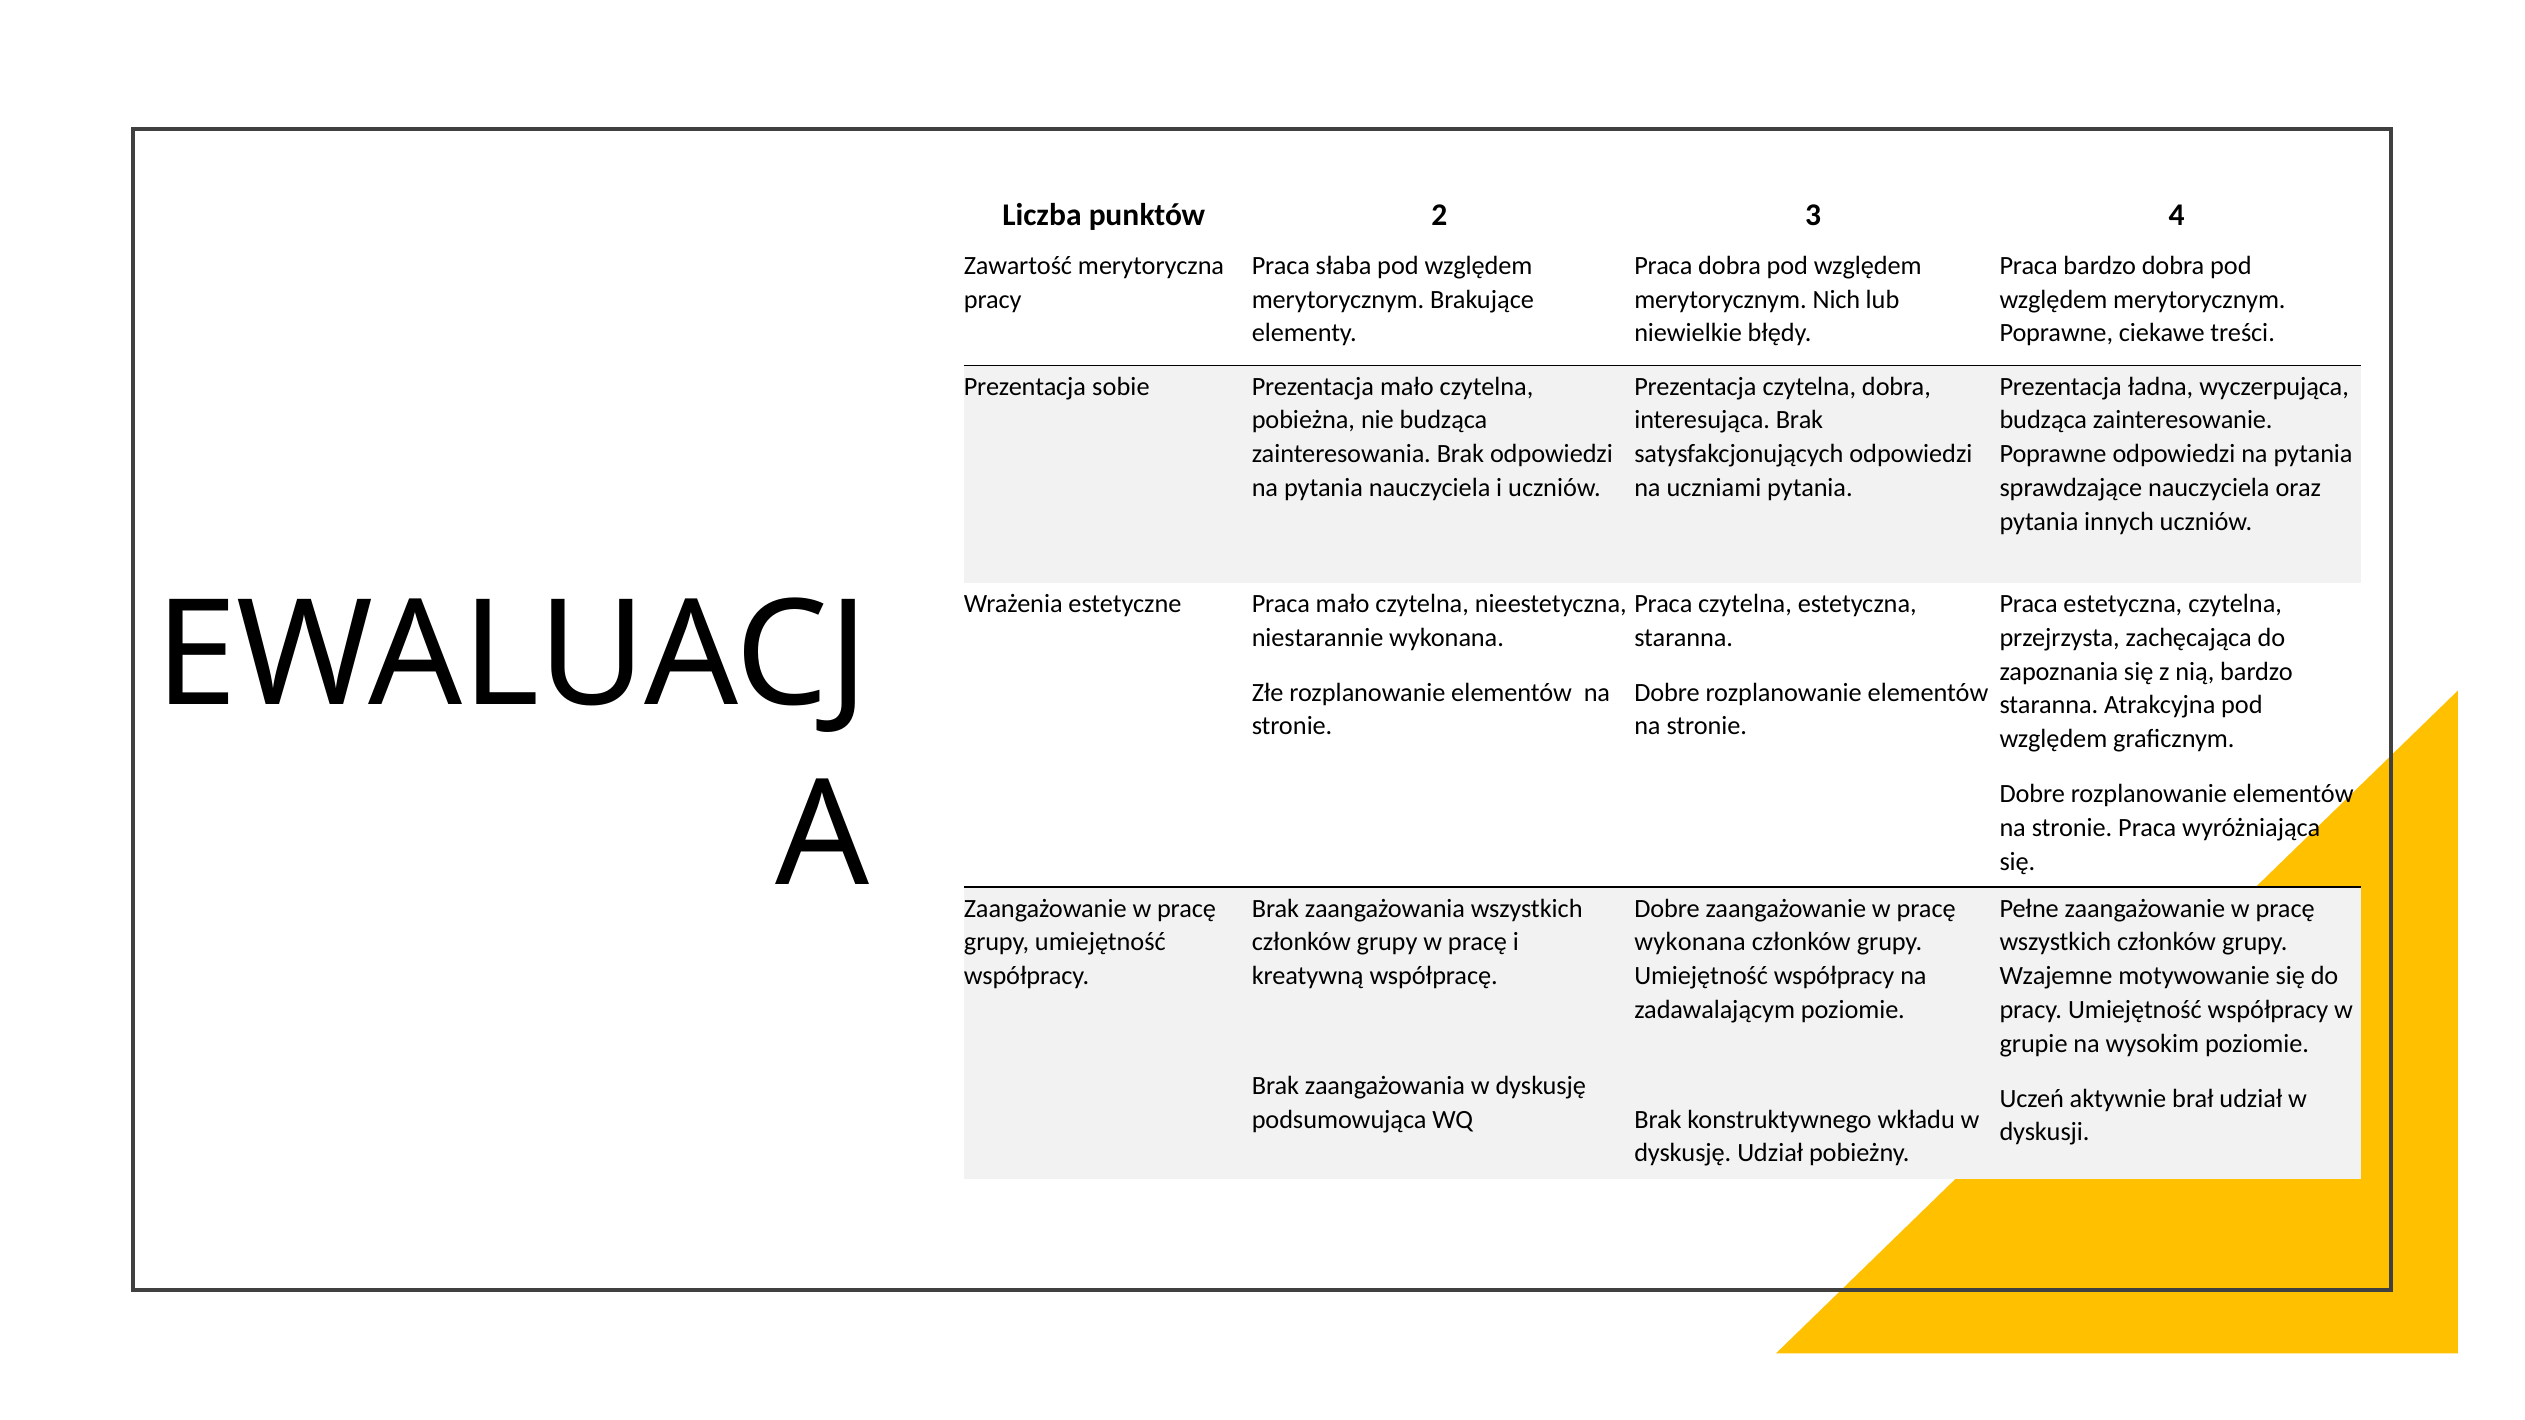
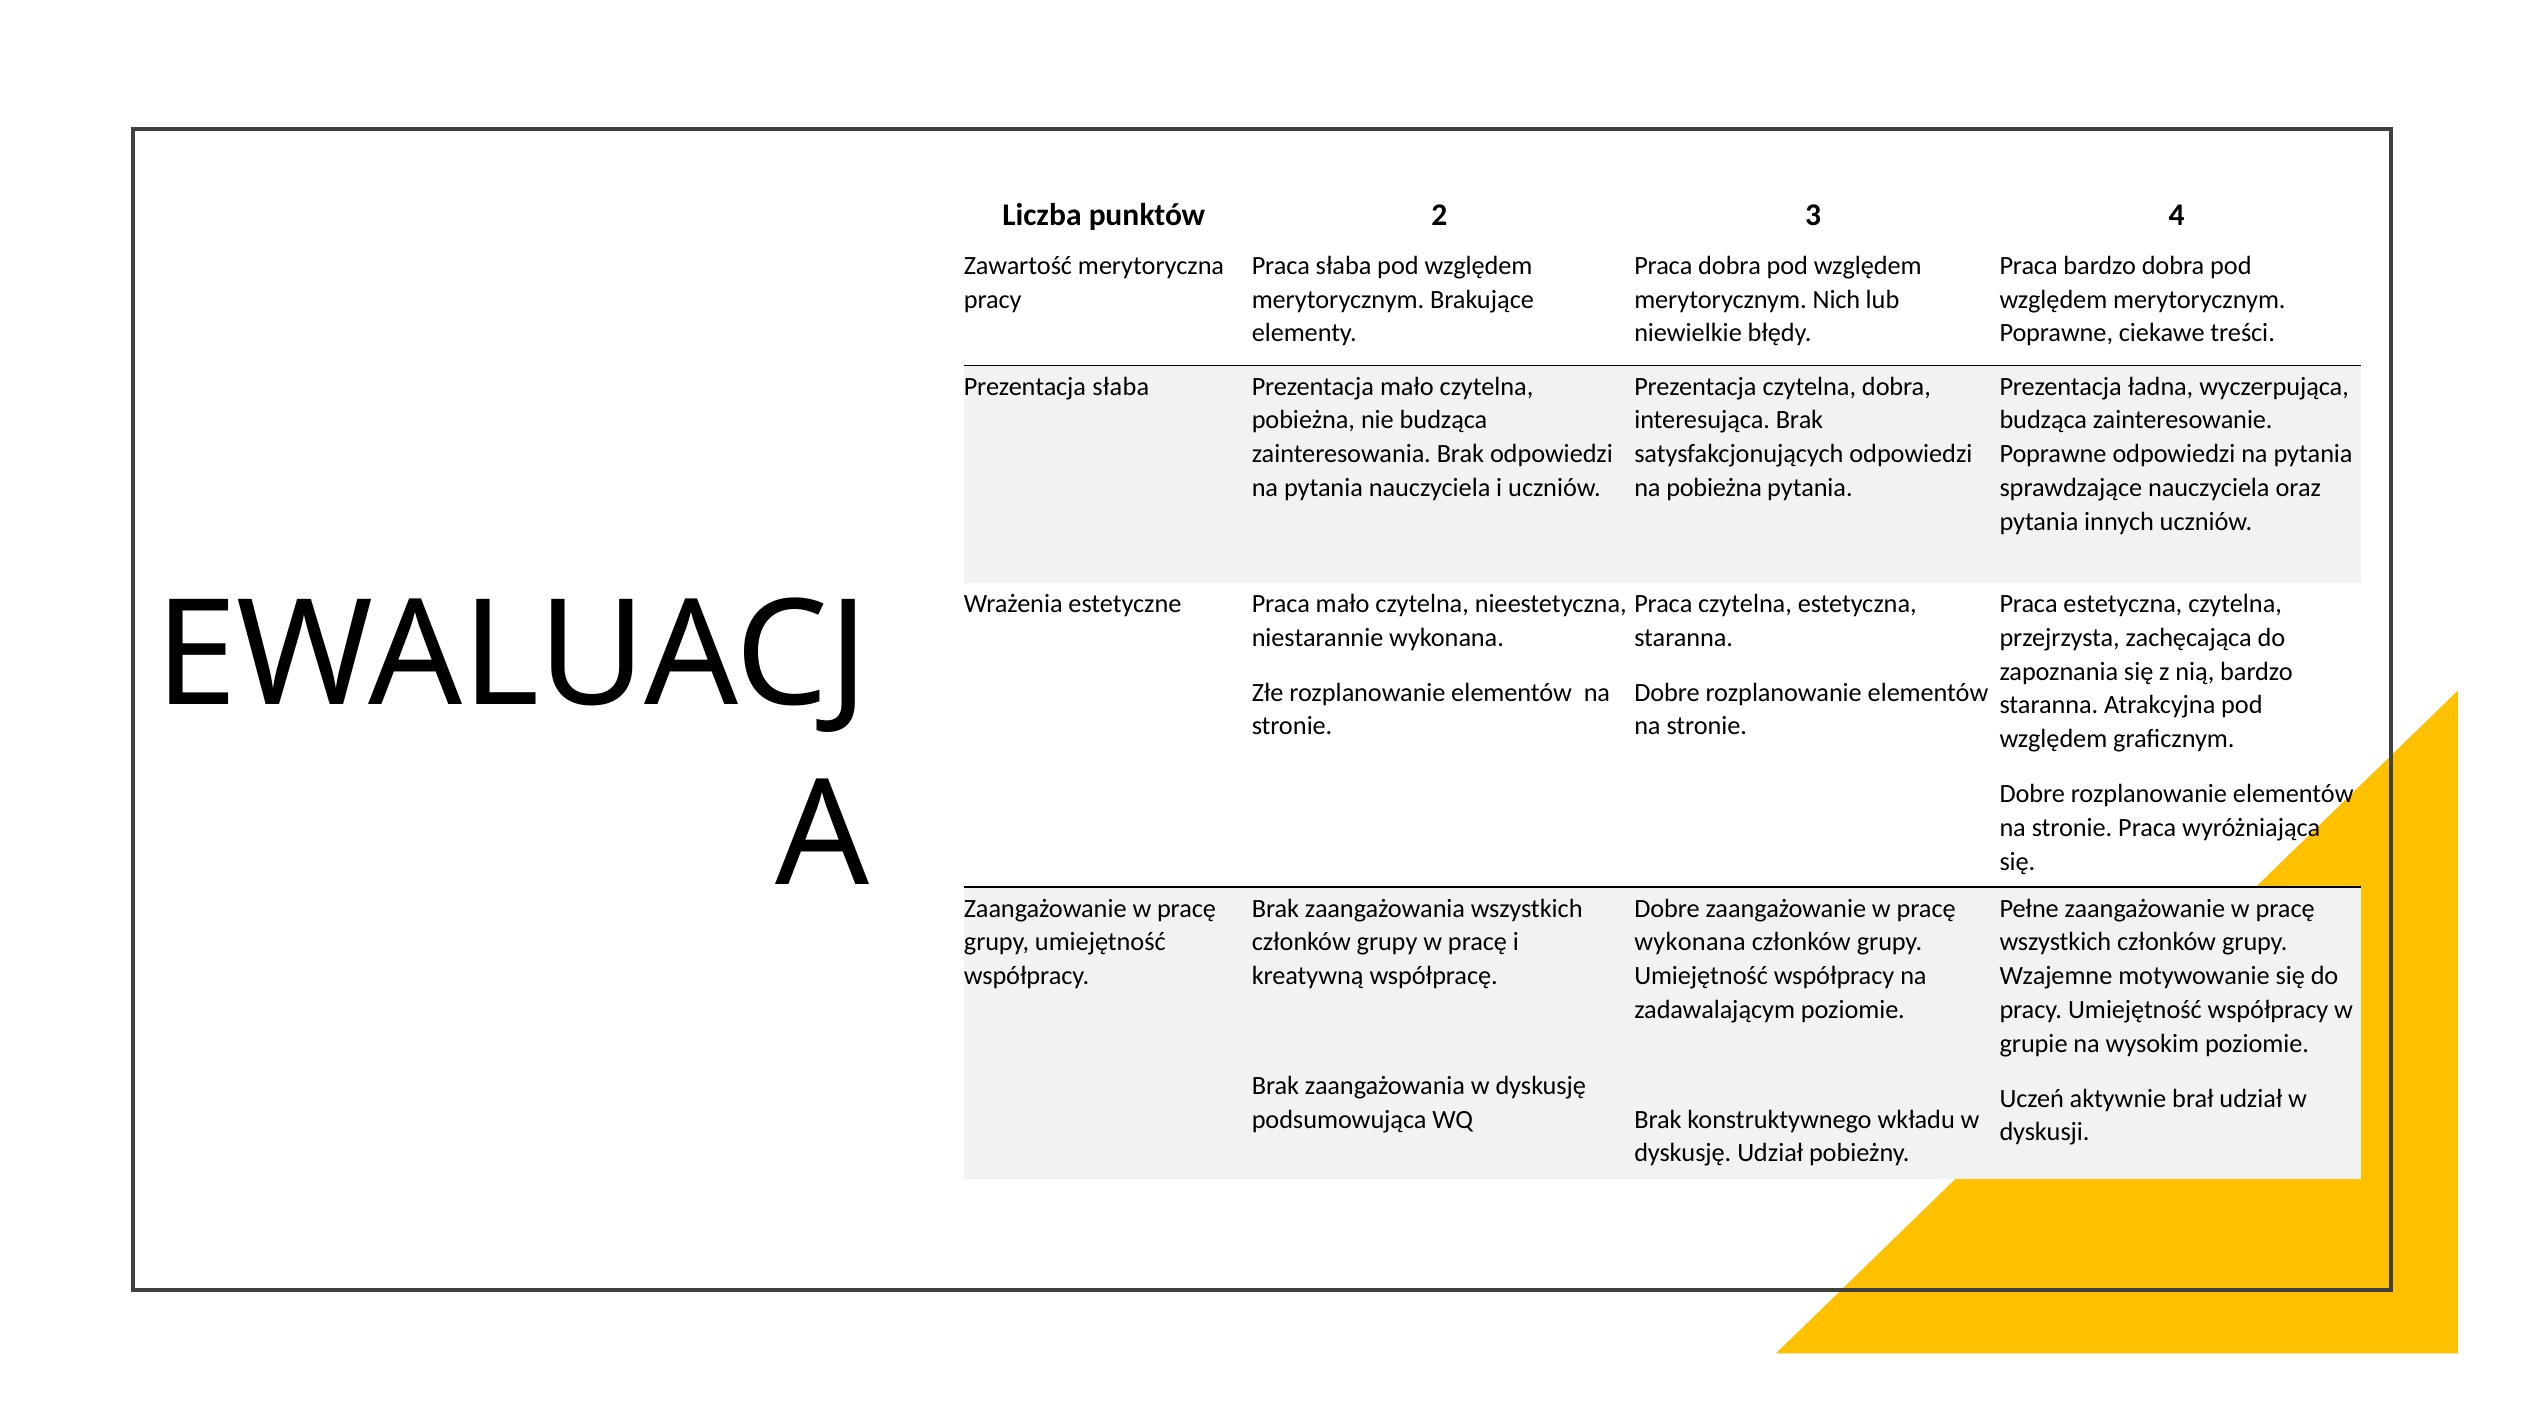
Prezentacja sobie: sobie -> słaba
na uczniami: uczniami -> pobieżna
